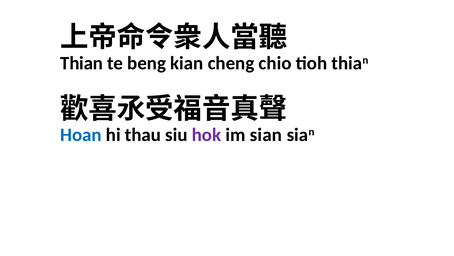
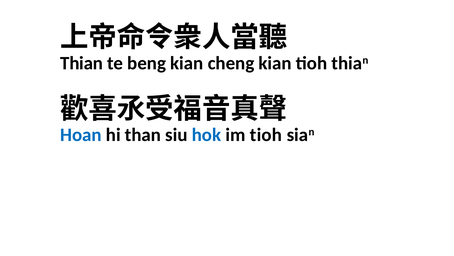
cheng chio: chio -> kian
thau: thau -> than
hok colour: purple -> blue
im sian: sian -> tioh
